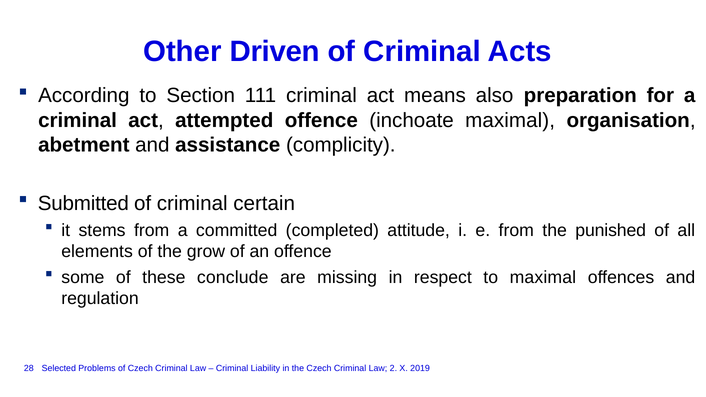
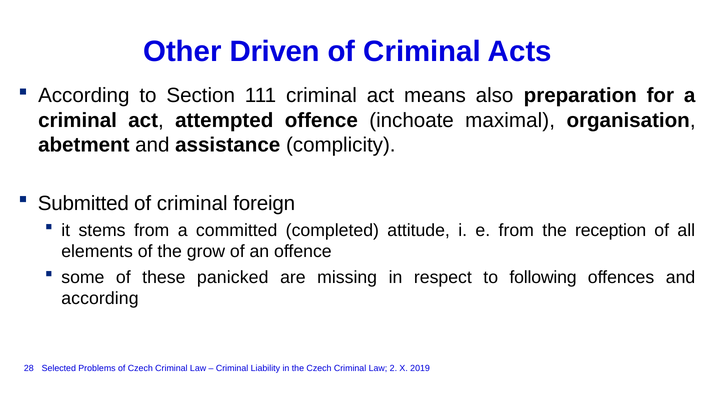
certain: certain -> foreign
punished: punished -> reception
conclude: conclude -> panicked
to maximal: maximal -> following
regulation at (100, 298): regulation -> according
